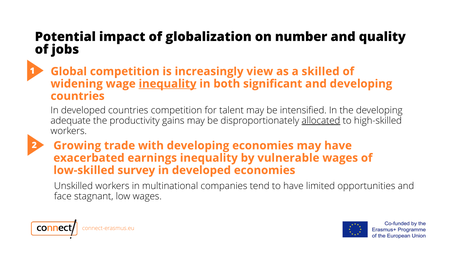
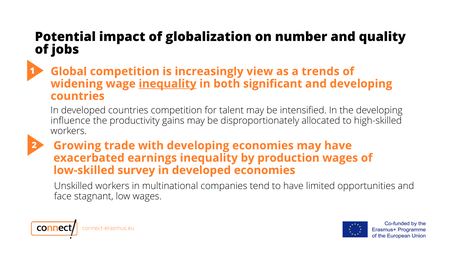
skilled: skilled -> trends
adequate: adequate -> influence
allocated underline: present -> none
vulnerable: vulnerable -> production
